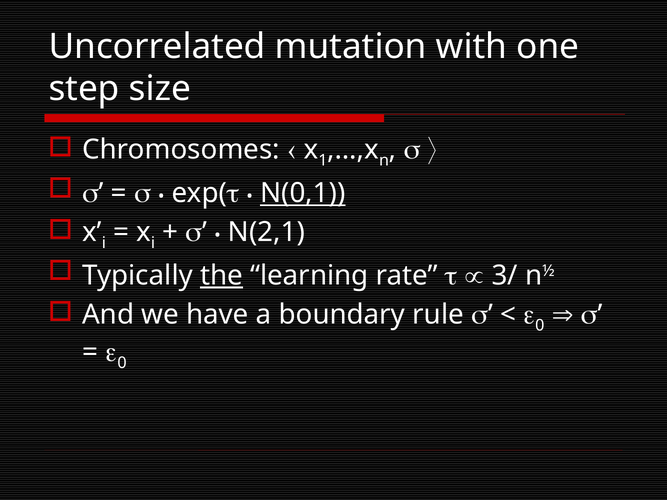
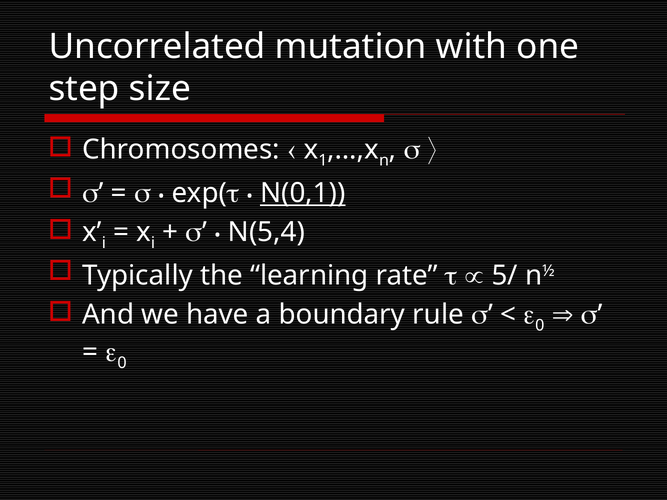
N(2,1: N(2,1 -> N(5,4
the underline: present -> none
3/: 3/ -> 5/
